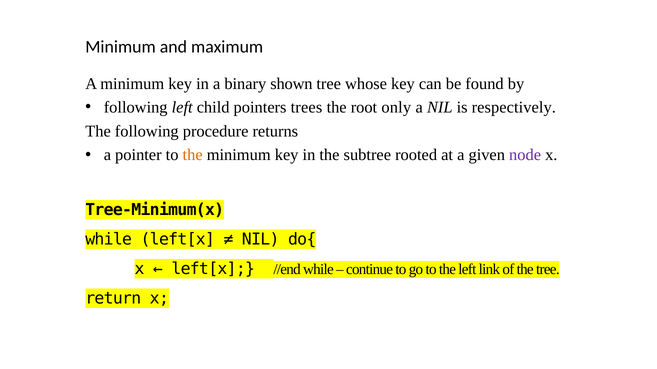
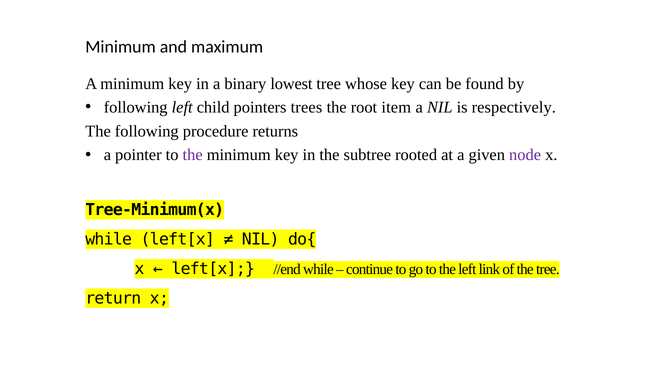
shown: shown -> lowest
only: only -> item
the at (193, 155) colour: orange -> purple
